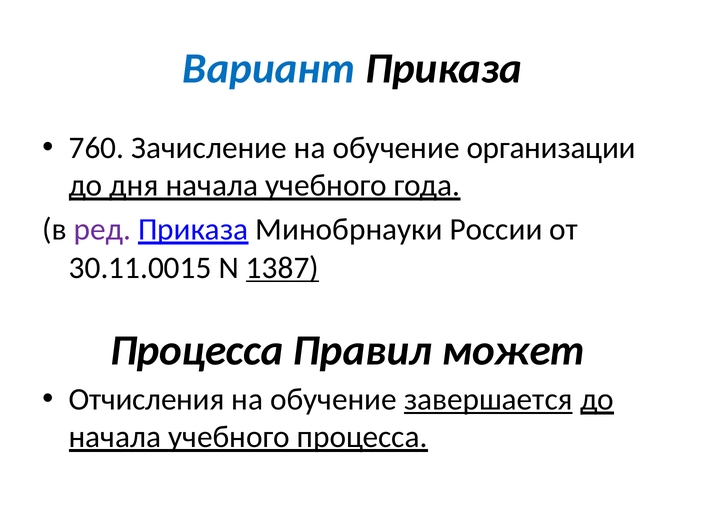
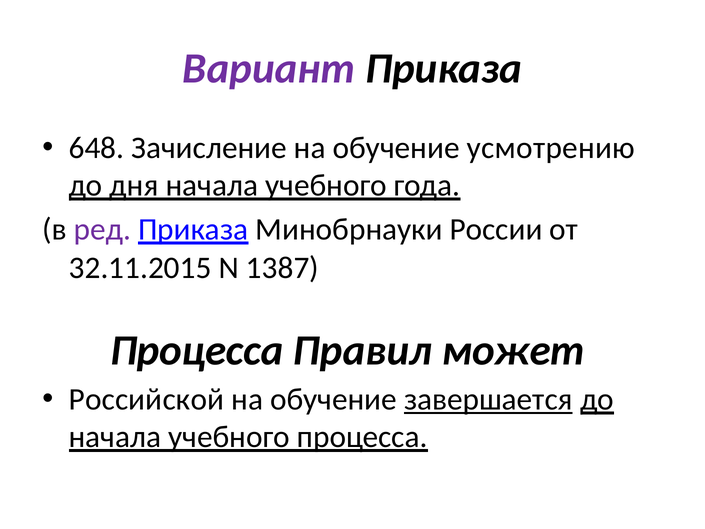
Вариант colour: blue -> purple
760: 760 -> 648
организации: организации -> усмотрению
30.11.0015: 30.11.0015 -> 32.11.2015
1387 underline: present -> none
Отчисления: Отчисления -> Российской
